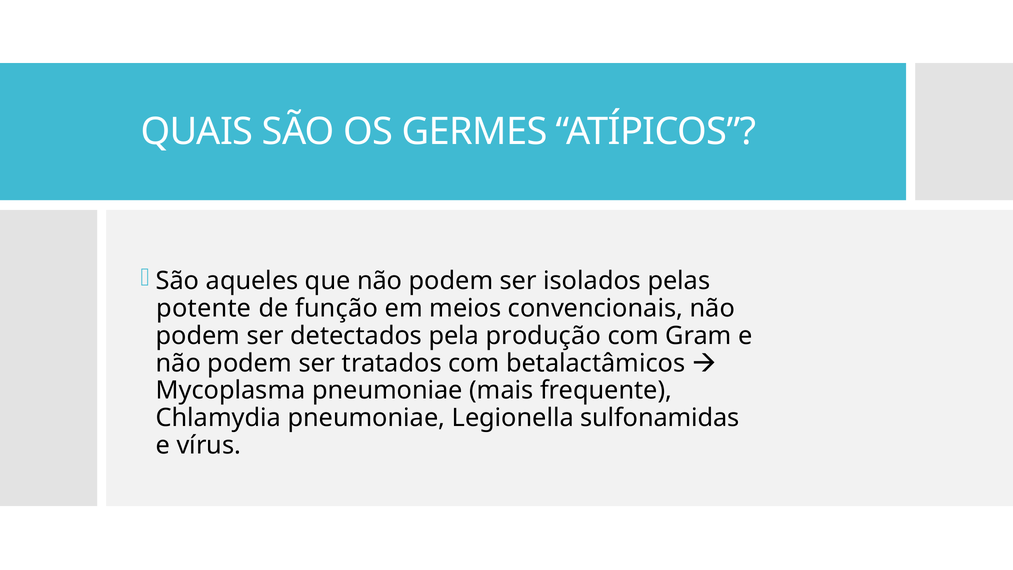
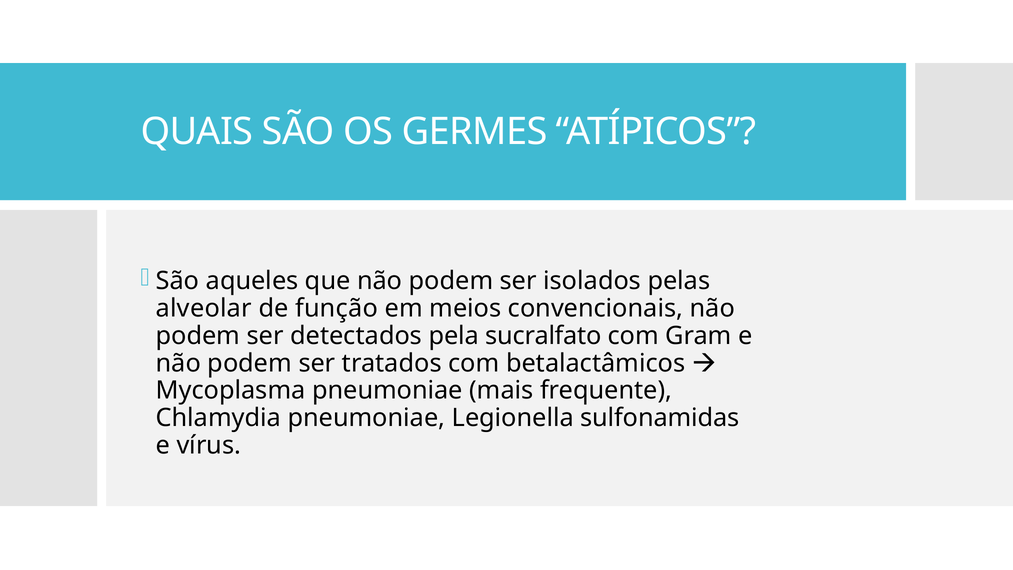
potente: potente -> alveolar
produção: produção -> sucralfato
